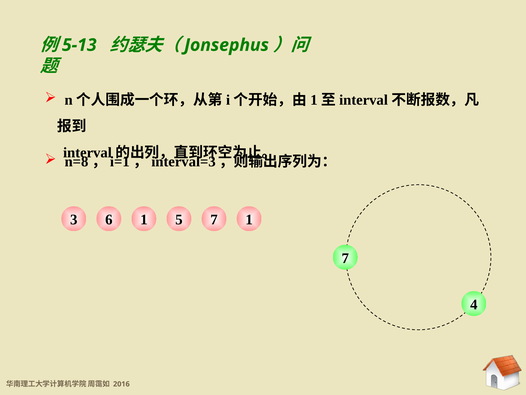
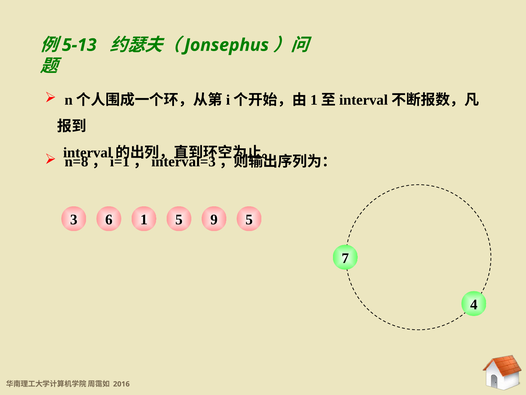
1 7: 7 -> 9
6 1: 1 -> 5
